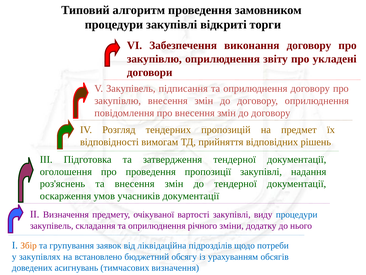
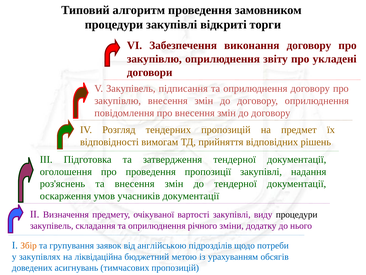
процедури at (297, 214) colour: blue -> black
ліквідаційна: ліквідаційна -> англійською
встановлено: встановлено -> ліквідаційна
обсягу: обсягу -> метою
тимчасових визначення: визначення -> пропозицій
